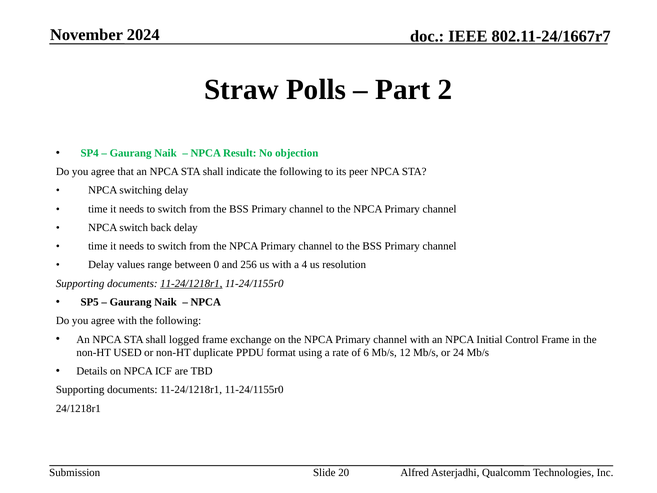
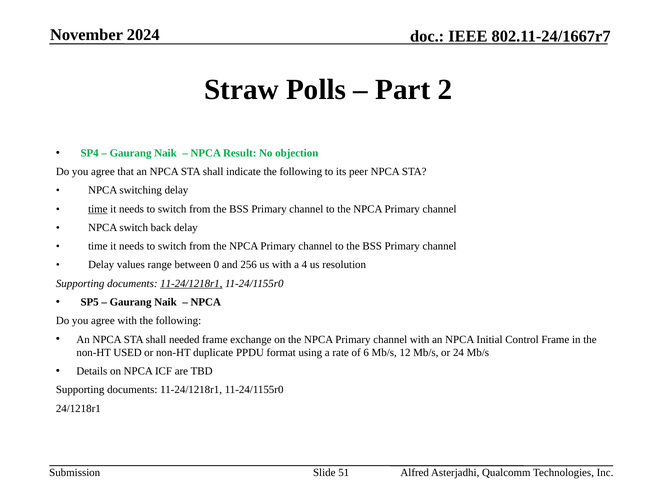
time at (98, 209) underline: none -> present
logged: logged -> needed
20: 20 -> 51
